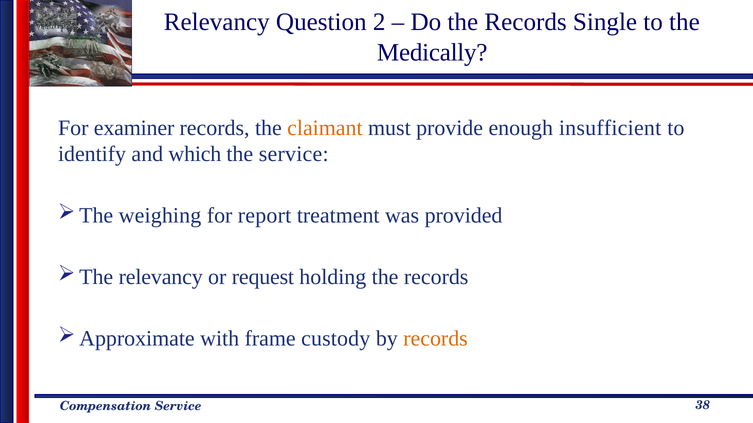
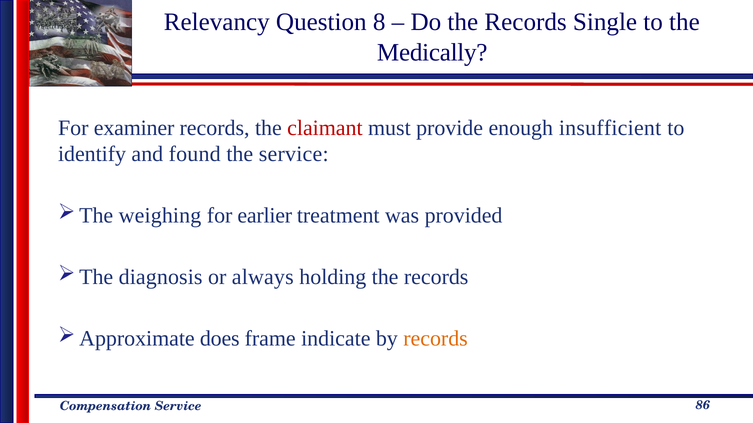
2: 2 -> 8
claimant colour: orange -> red
which: which -> found
report: report -> earlier
relevancy at (161, 278): relevancy -> diagnosis
request: request -> always
with: with -> does
custody: custody -> indicate
38: 38 -> 86
